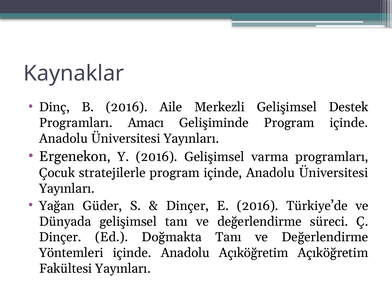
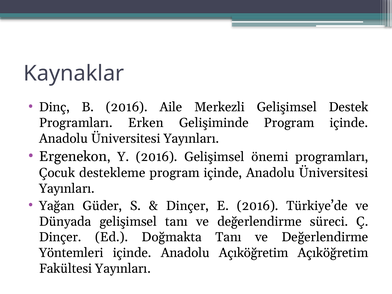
Amacı: Amacı -> Erken
varma: varma -> önemi
stratejilerle: stratejilerle -> destekleme
